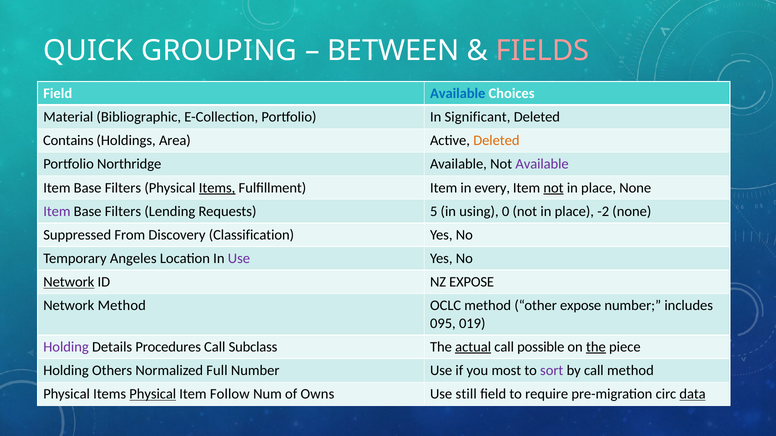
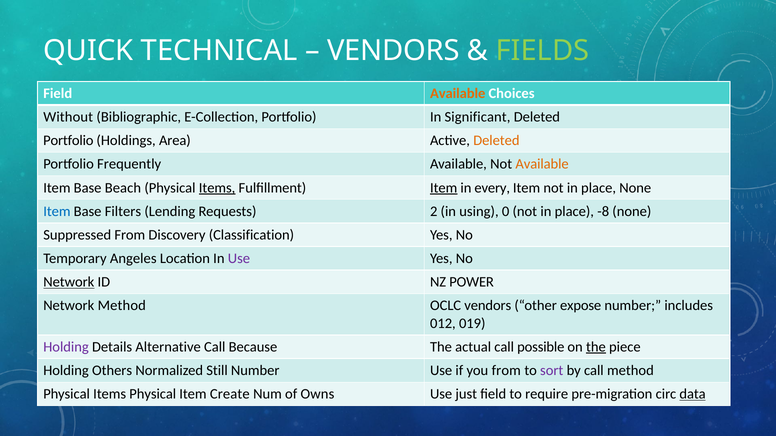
GROUPING: GROUPING -> TECHNICAL
BETWEEN at (393, 51): BETWEEN -> VENDORS
FIELDS colour: pink -> light green
Available at (458, 94) colour: blue -> orange
Material: Material -> Without
Contains at (68, 141): Contains -> Portfolio
Northridge: Northridge -> Frequently
Available at (542, 164) colour: purple -> orange
Filters at (123, 188): Filters -> Beach
Item at (444, 188) underline: none -> present
not at (554, 188) underline: present -> none
Item at (57, 212) colour: purple -> blue
5: 5 -> 2
-2: -2 -> -8
NZ EXPOSE: EXPOSE -> POWER
OCLC method: method -> vendors
095: 095 -> 012
Procedures: Procedures -> Alternative
Subclass: Subclass -> Because
actual underline: present -> none
Full: Full -> Still
you most: most -> from
Physical at (153, 395) underline: present -> none
Follow: Follow -> Create
still: still -> just
